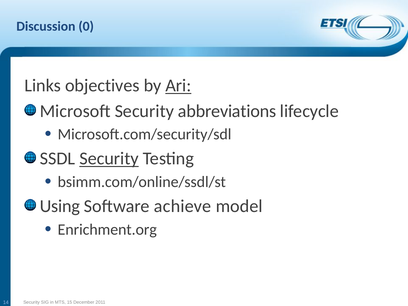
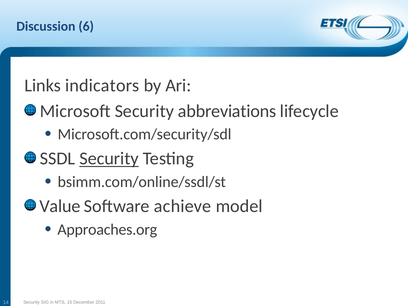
0: 0 -> 6
objectives: objectives -> indicators
Ari underline: present -> none
Using: Using -> Value
Enrichment.org: Enrichment.org -> Approaches.org
